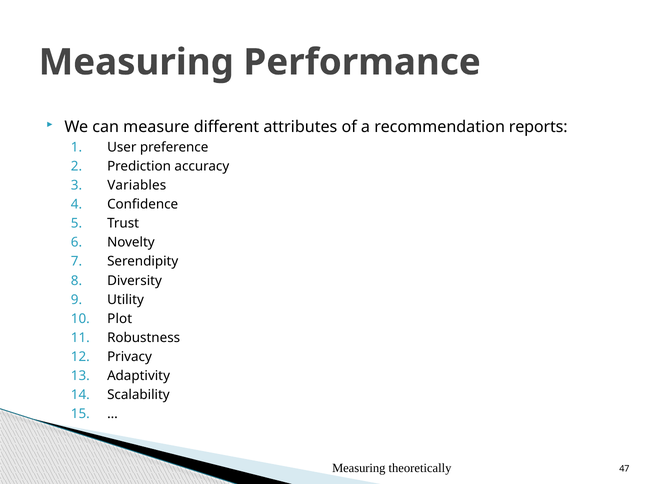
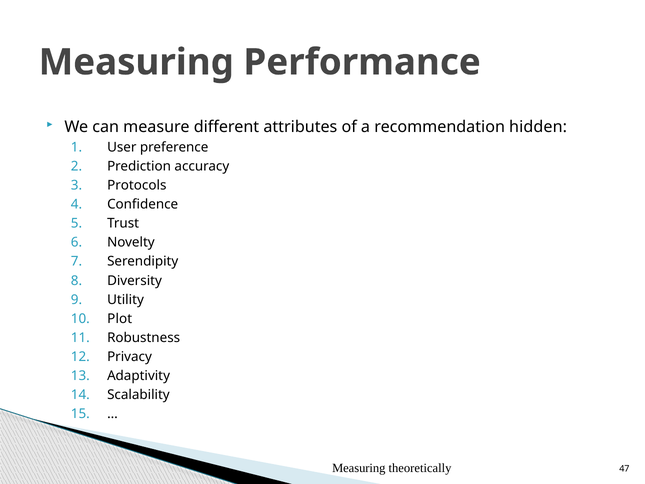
reports: reports -> hidden
Variables: Variables -> Protocols
